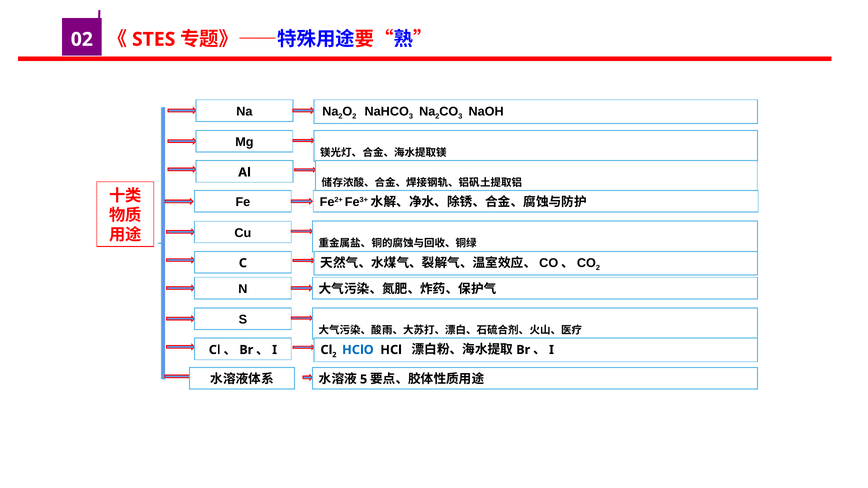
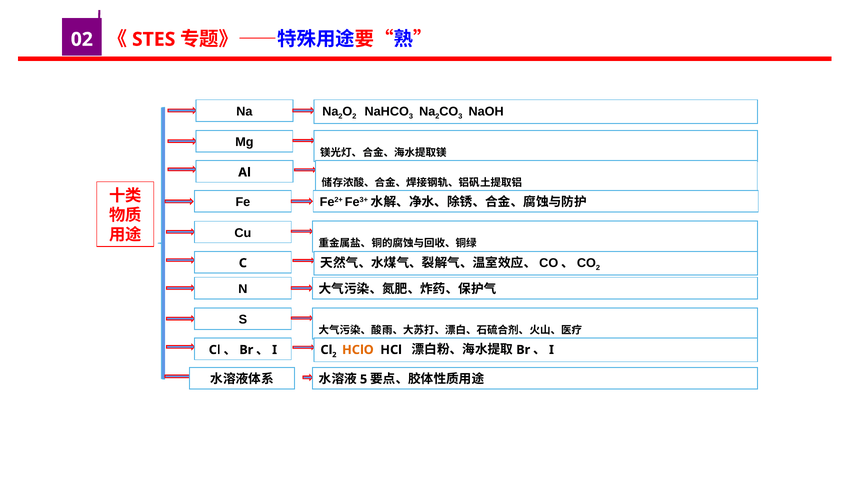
HClO colour: blue -> orange
